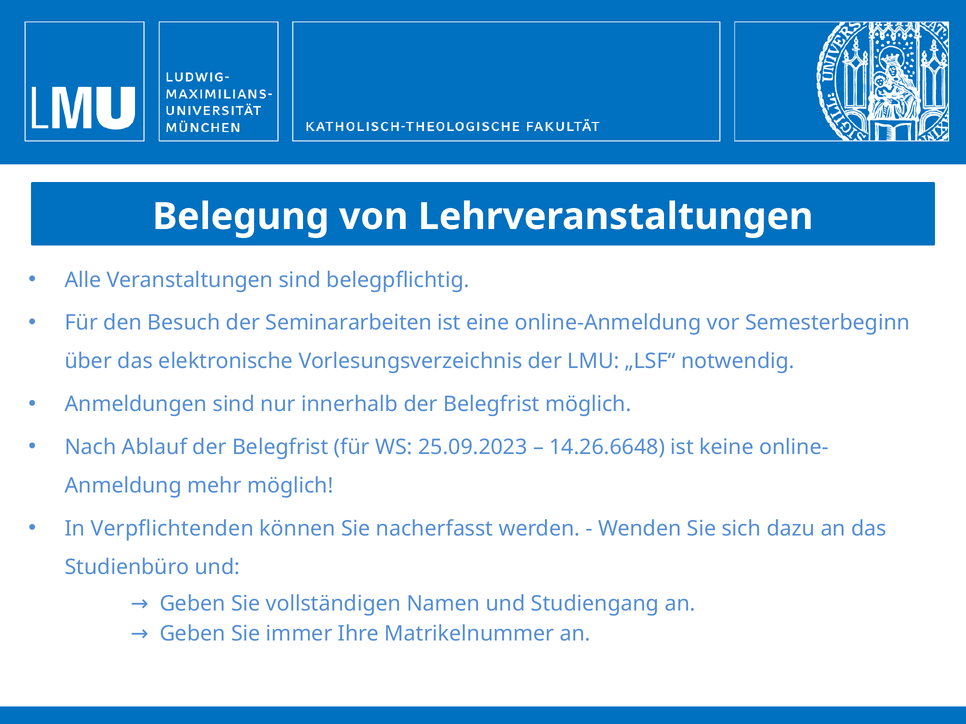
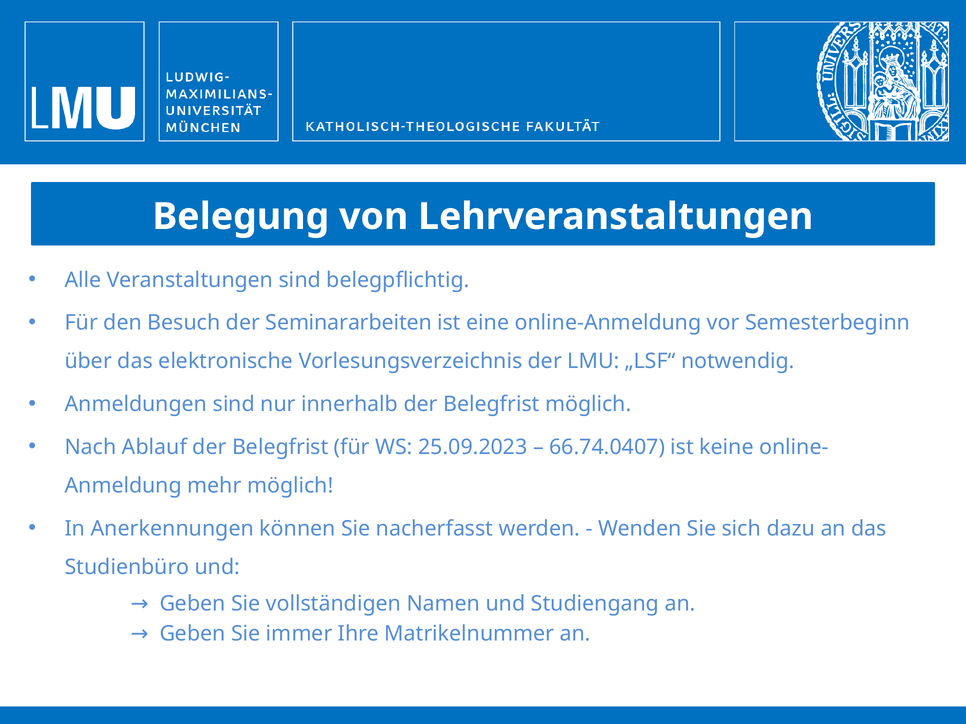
14.26.6648: 14.26.6648 -> 66.74.0407
Verpflichtenden: Verpflichtenden -> Anerkennungen
